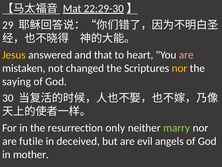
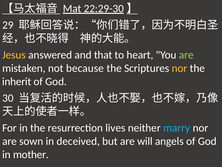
are at (186, 55) colour: pink -> light green
changed: changed -> because
saying: saying -> inherit
only: only -> lives
marry colour: light green -> light blue
futile: futile -> sown
evil: evil -> will
